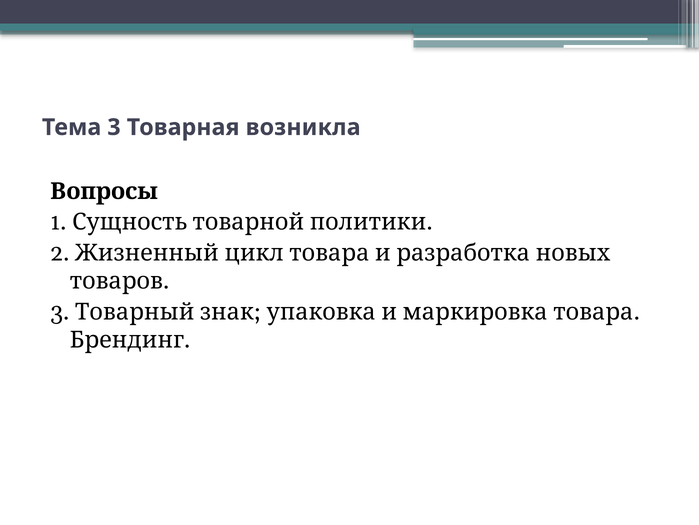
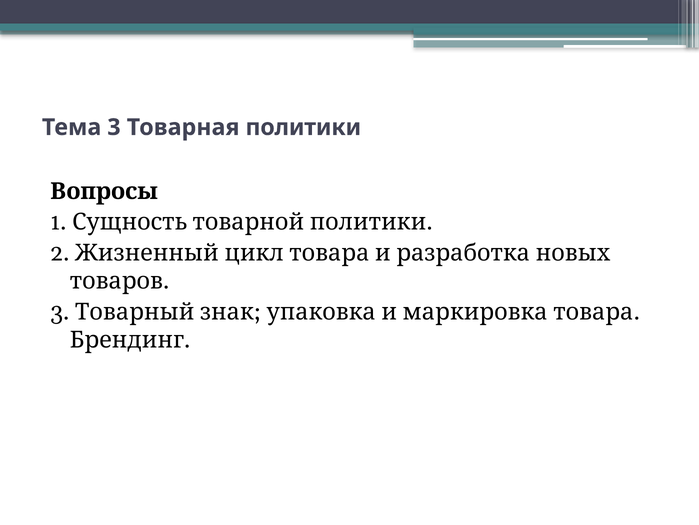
возникла: возникла -> политики
